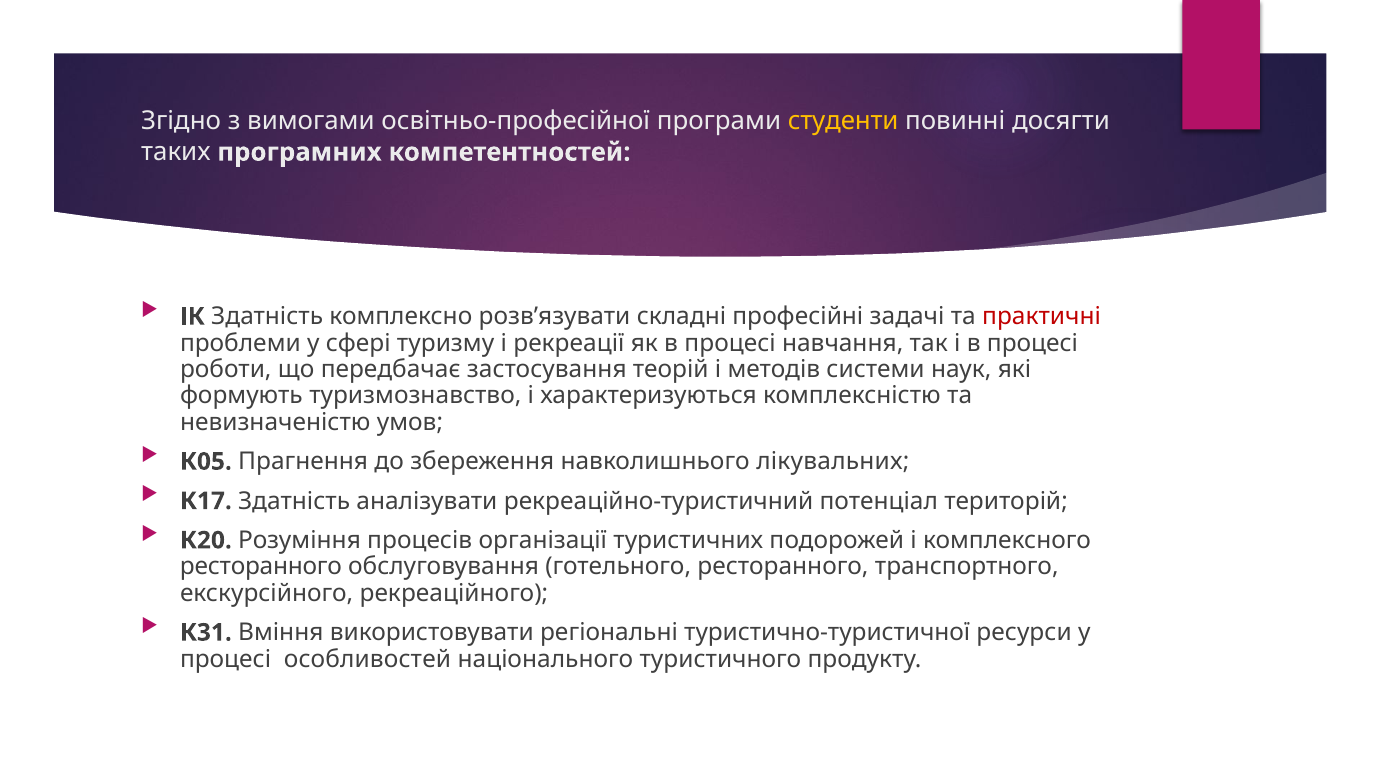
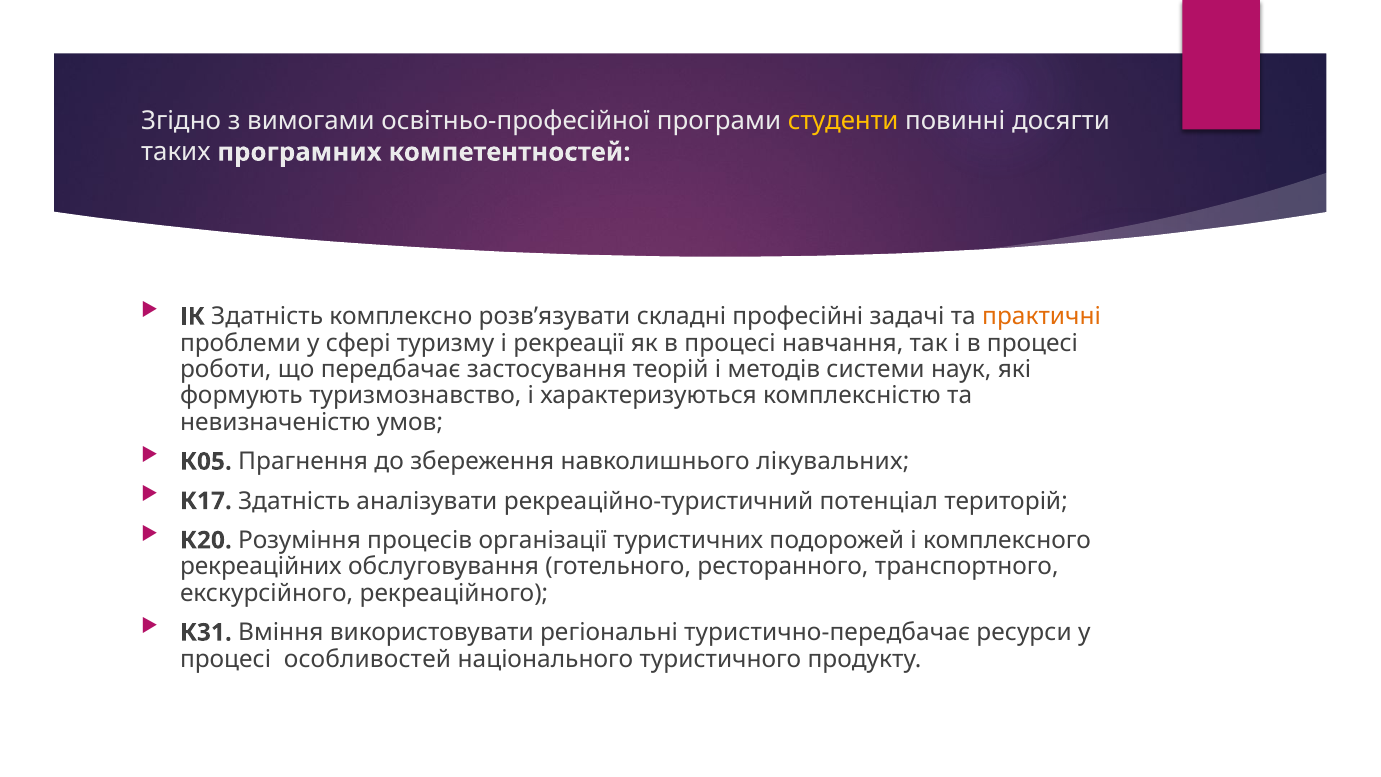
практичні colour: red -> orange
ресторанного at (261, 567): ресторанного -> рекреаційних
туристично-туристичної: туристично-туристичної -> туристично-передбачає
